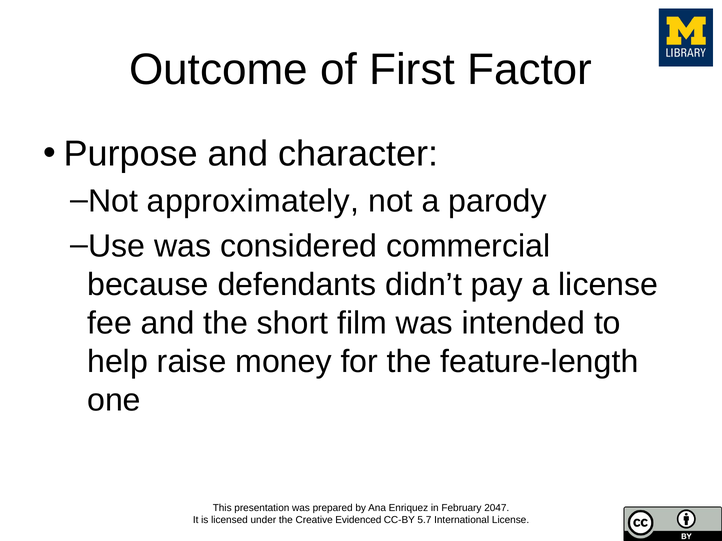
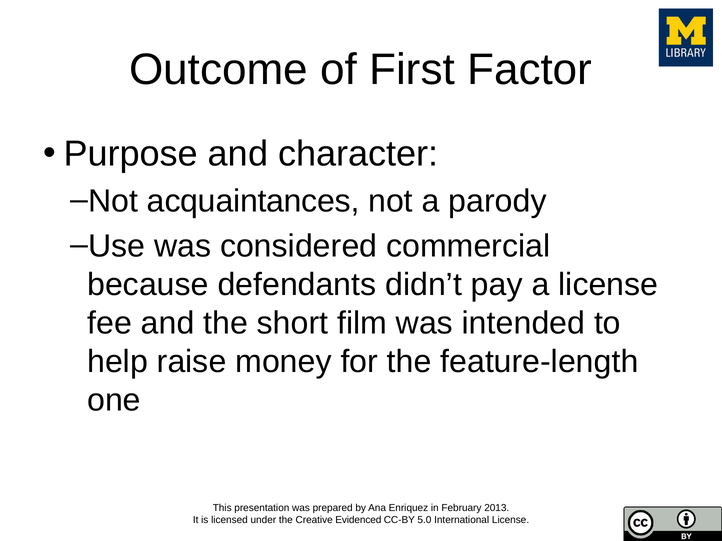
approximately: approximately -> acquaintances
2047: 2047 -> 2013
5.7: 5.7 -> 5.0
